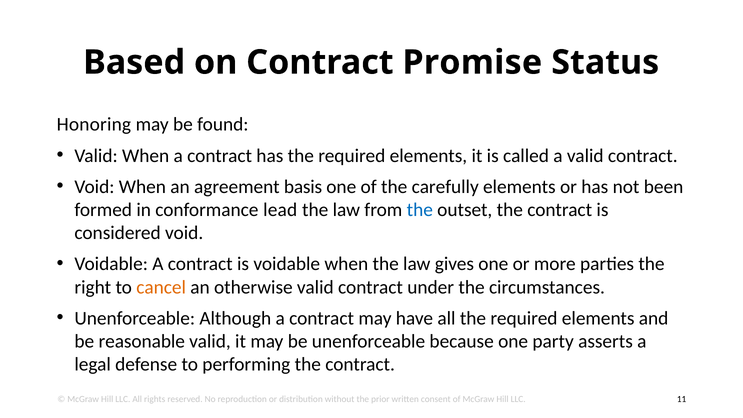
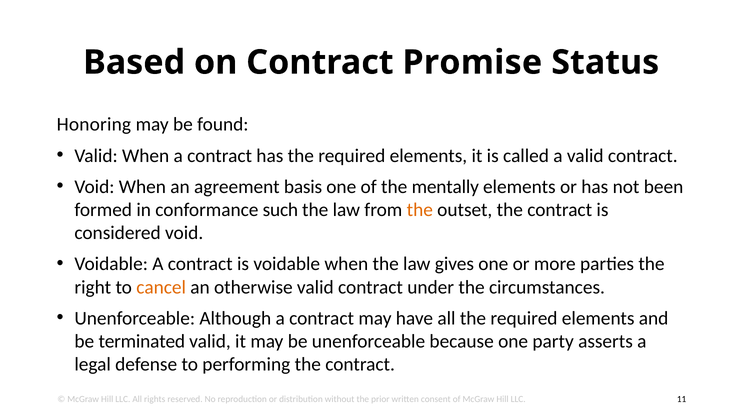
carefully: carefully -> mentally
lead: lead -> such
the at (420, 210) colour: blue -> orange
reasonable: reasonable -> terminated
